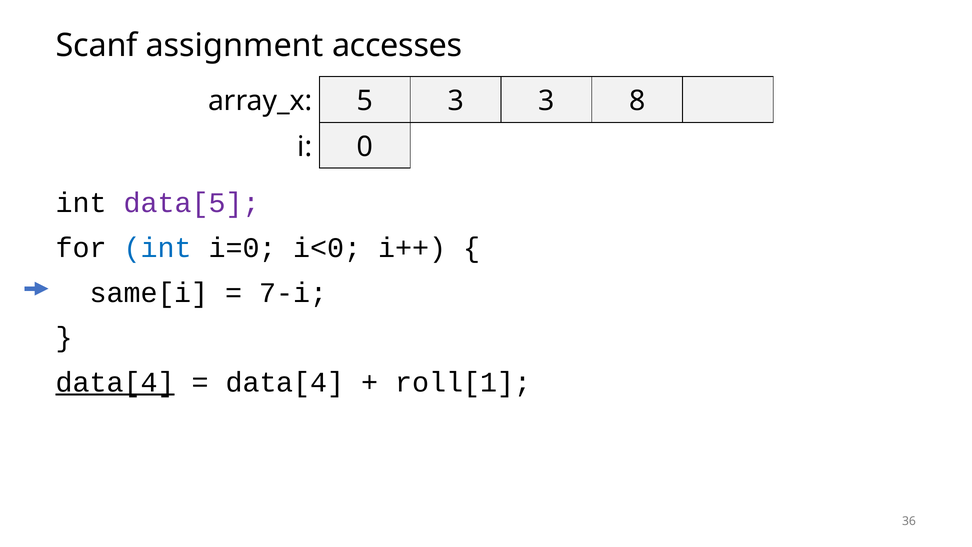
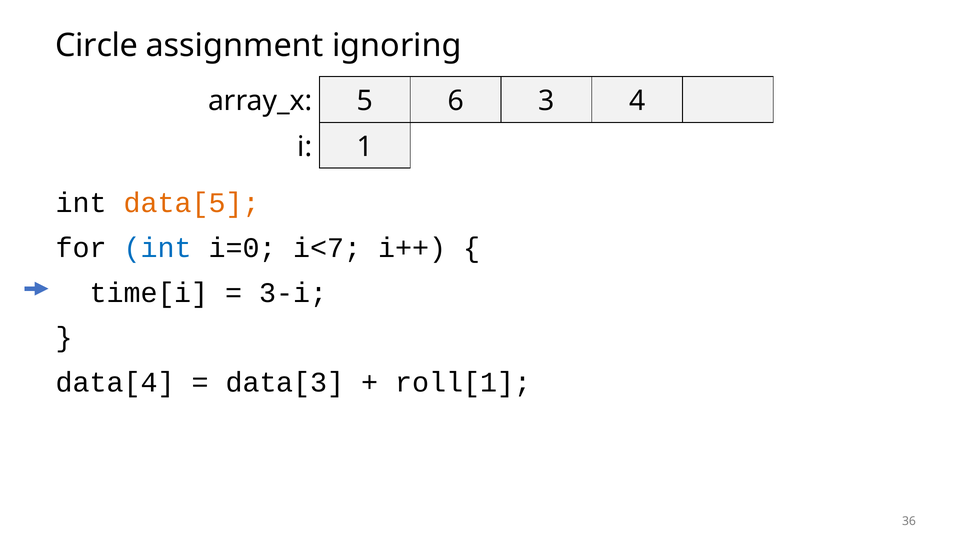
Scanf: Scanf -> Circle
accesses: accesses -> ignoring
5 3: 3 -> 6
8: 8 -> 4
0: 0 -> 1
data[5 colour: purple -> orange
i<0: i<0 -> i<7
same[i: same[i -> time[i
7-i: 7-i -> 3-i
data[4 at (115, 382) underline: present -> none
data[4 at (285, 382): data[4 -> data[3
